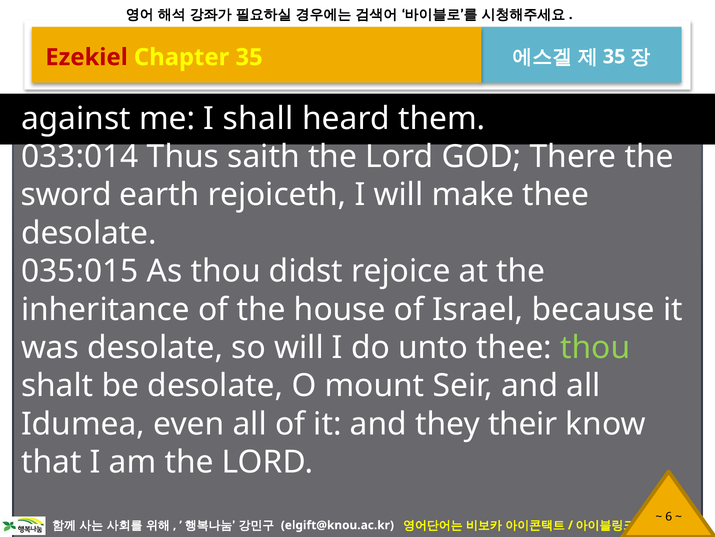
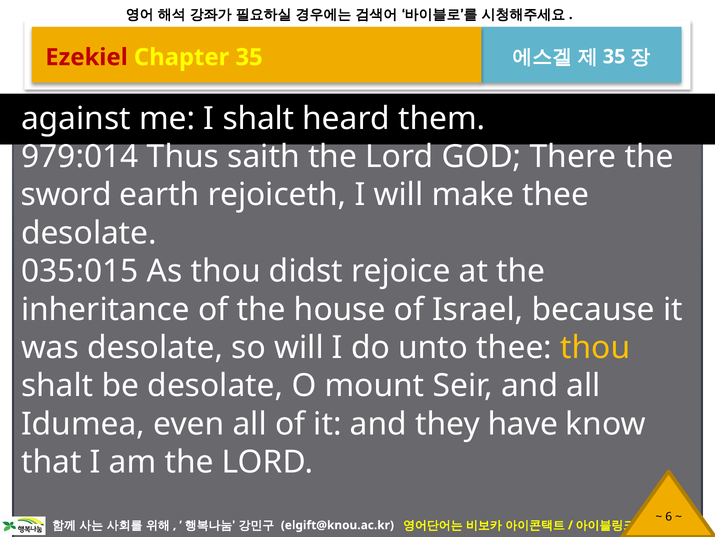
I shall: shall -> shalt
033:014: 033:014 -> 979:014
thou at (595, 347) colour: light green -> yellow
their: their -> have
